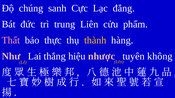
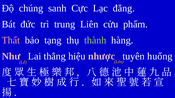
thực: thực -> tạng
thành colour: yellow -> light green
không: không -> huống
